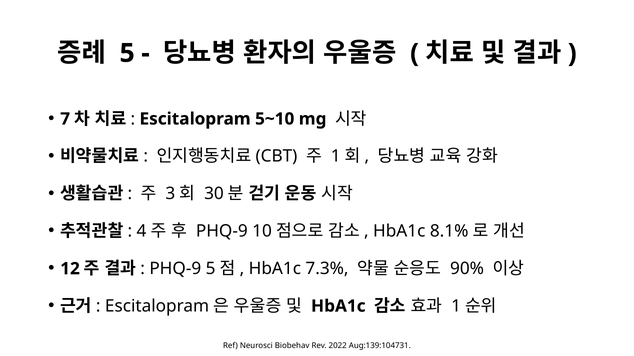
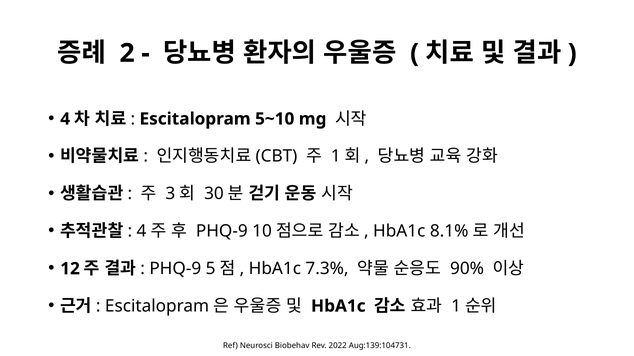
5 at (127, 53): 5 -> 2
7 at (65, 119): 7 -> 4
